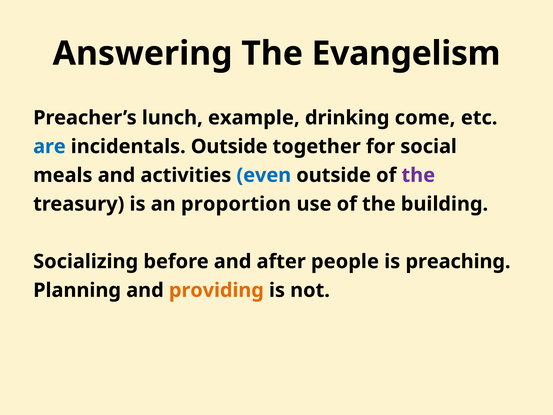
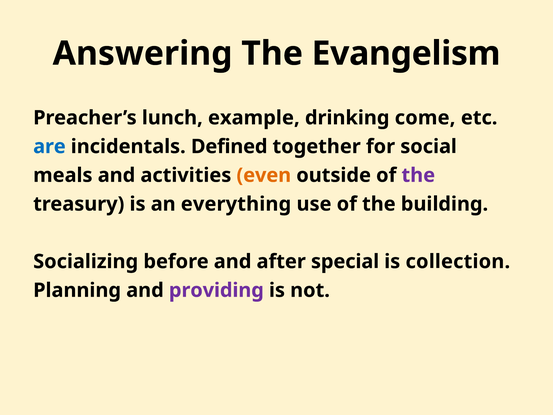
incidentals Outside: Outside -> Defined
even colour: blue -> orange
proportion: proportion -> everything
people: people -> special
preaching: preaching -> collection
providing colour: orange -> purple
